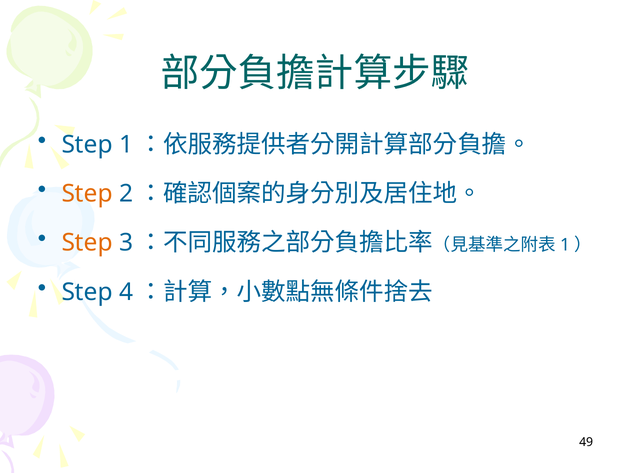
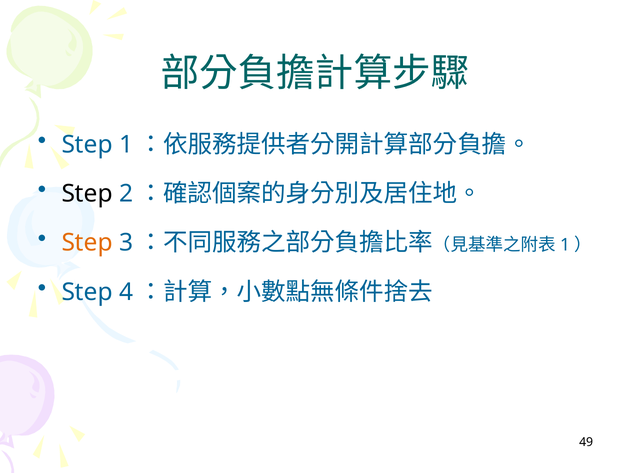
Step at (87, 194) colour: orange -> black
